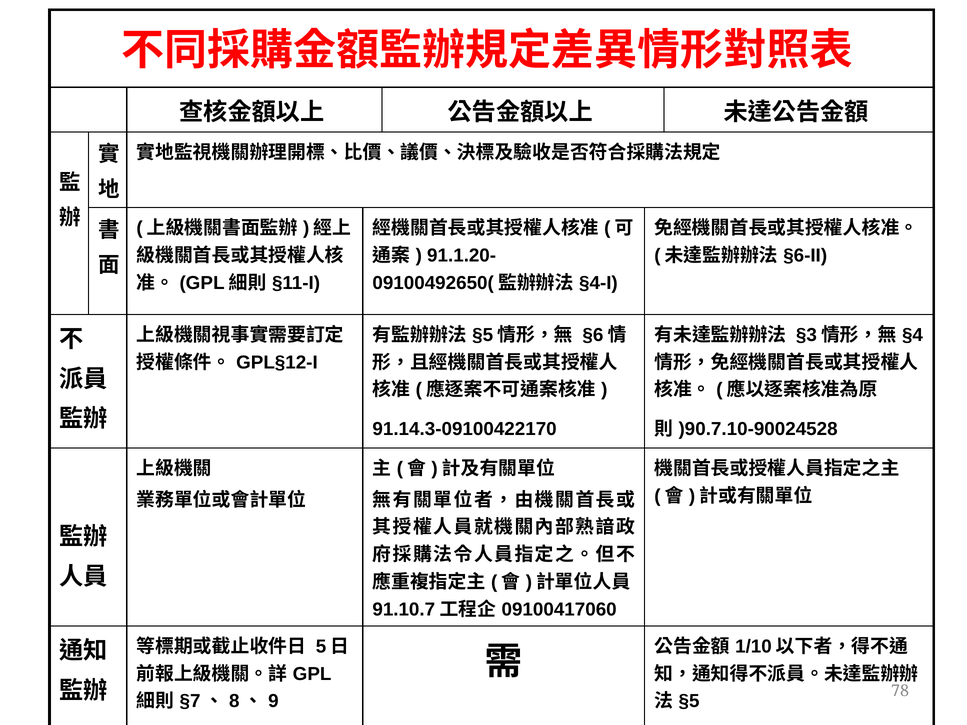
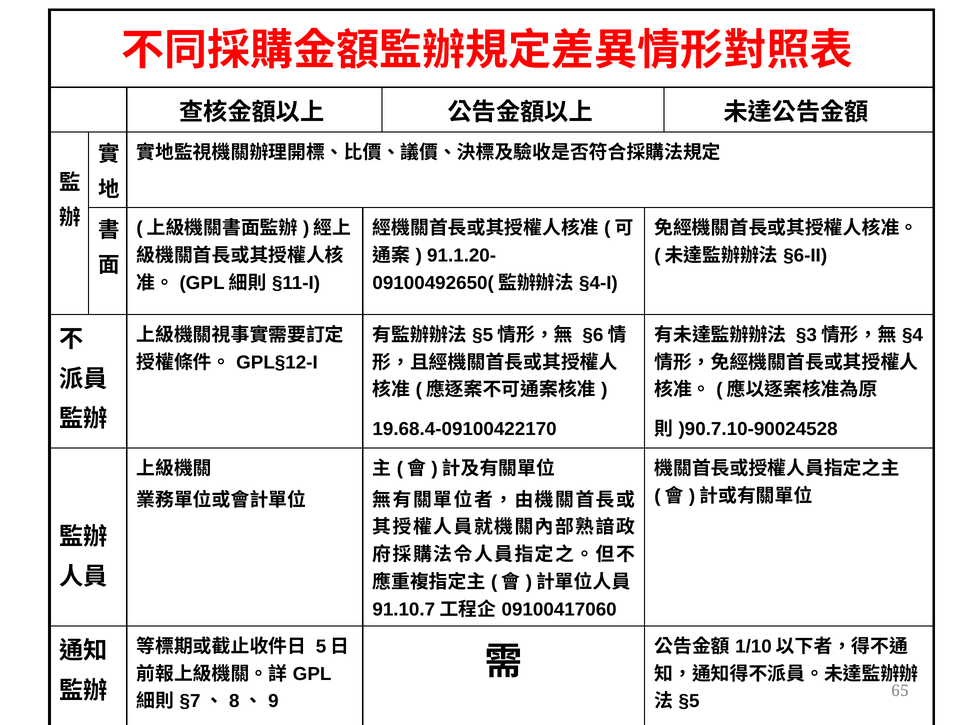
91.14.3-09100422170: 91.14.3-09100422170 -> 19.68.4-09100422170
78: 78 -> 65
